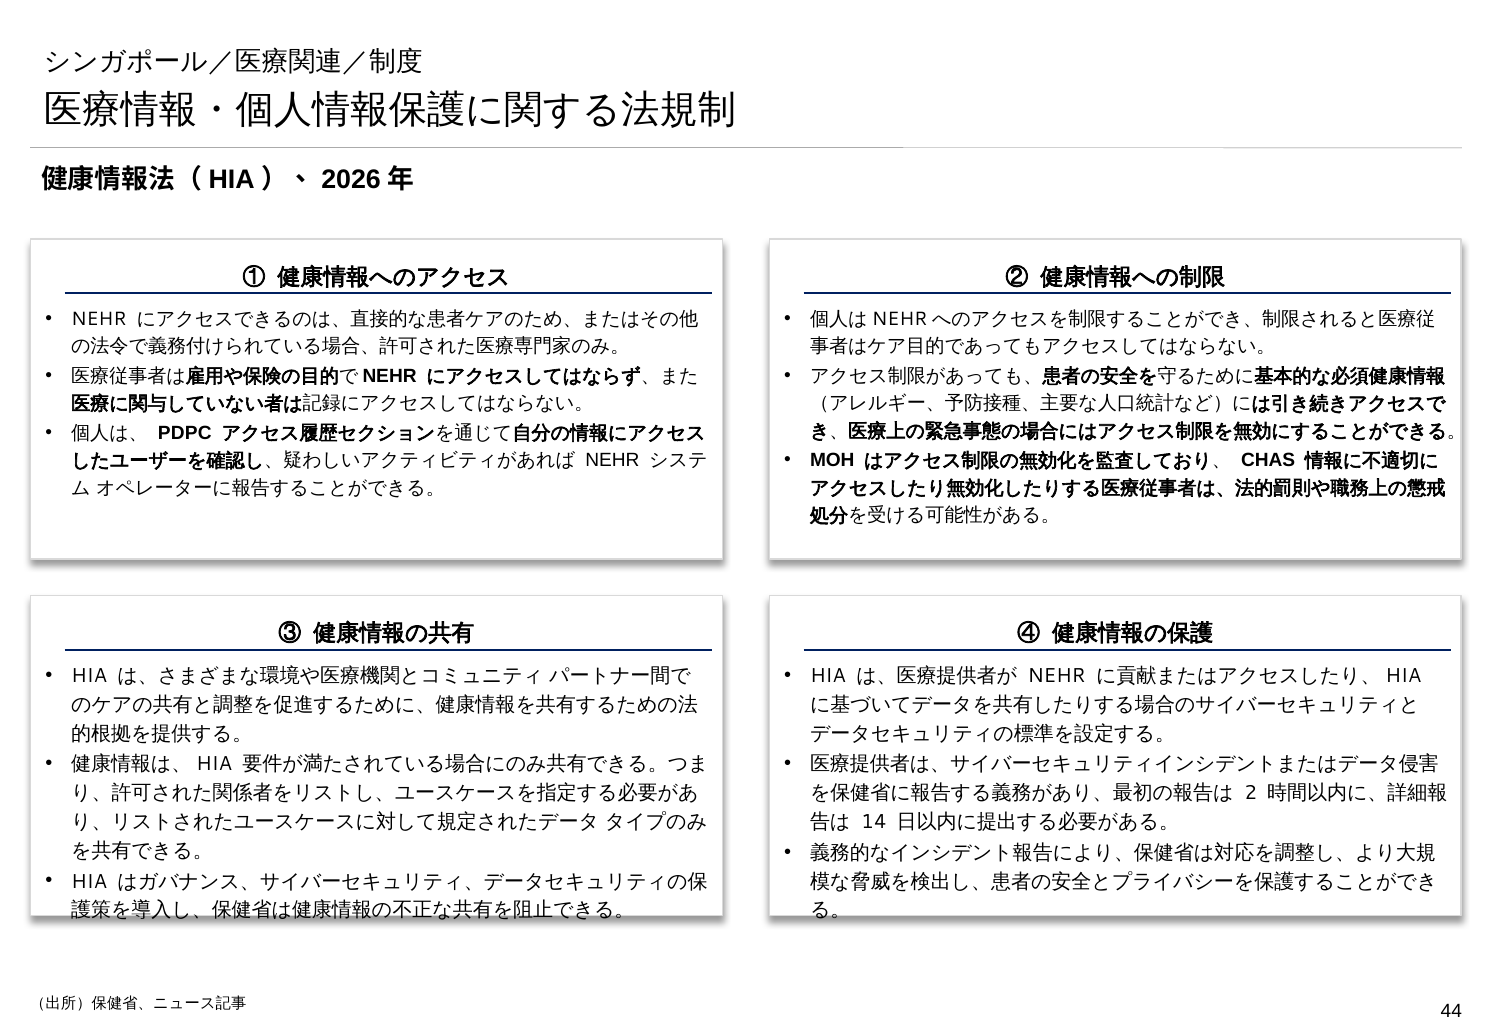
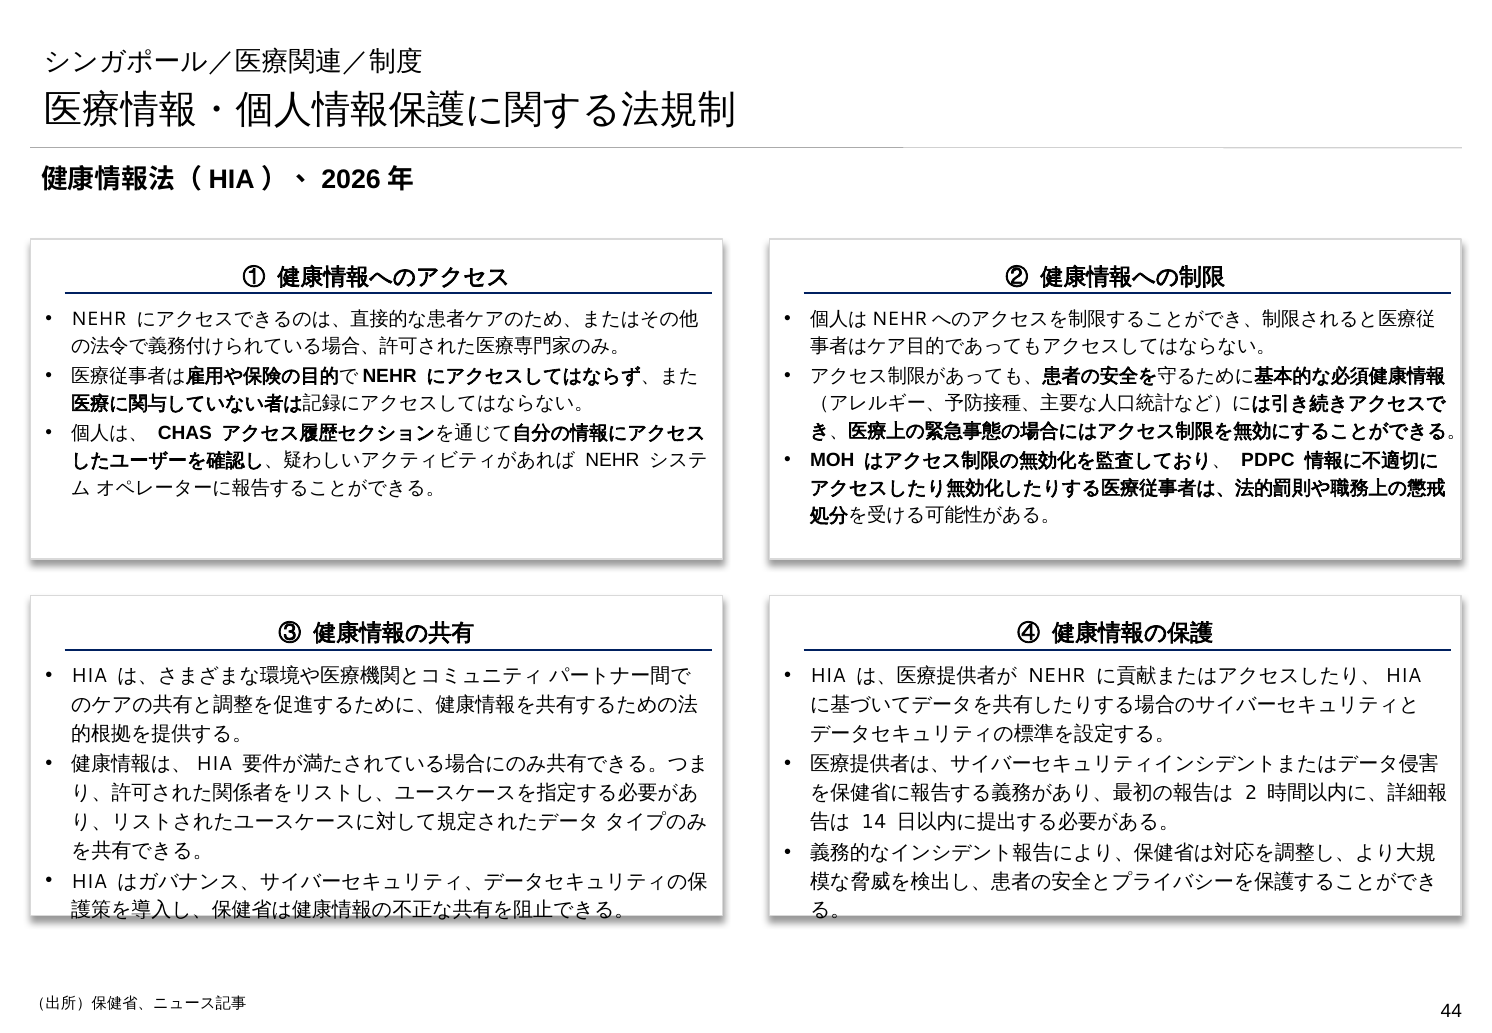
PDPC: PDPC -> CHAS
CHAS: CHAS -> PDPC
